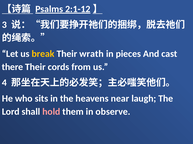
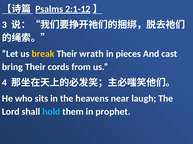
there: there -> bring
hold colour: pink -> light blue
observe: observe -> prophet
